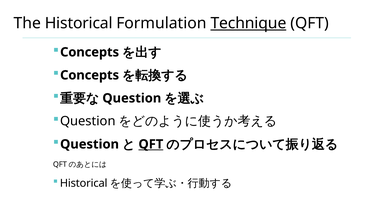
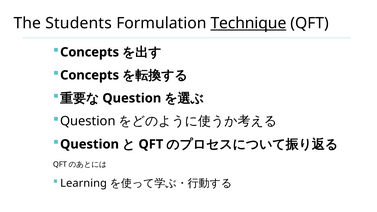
The Historical: Historical -> Students
QFT at (151, 144) underline: present -> none
Historical at (84, 183): Historical -> Learning
